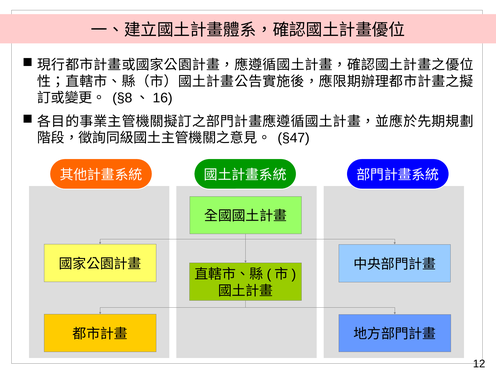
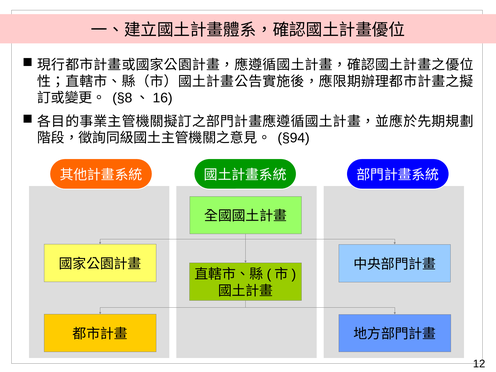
§47: §47 -> §94
